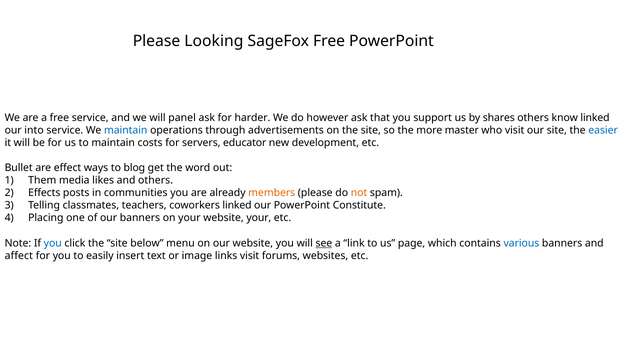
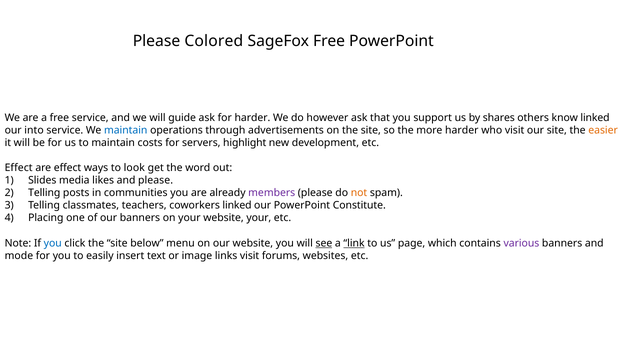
Looking: Looking -> Colored
panel: panel -> guide
more master: master -> harder
easier colour: blue -> orange
educator: educator -> highlight
Bullet at (19, 168): Bullet -> Effect
blog: blog -> look
Them: Them -> Slides
and others: others -> please
Effects at (44, 193): Effects -> Telling
members colour: orange -> purple
link underline: none -> present
various colour: blue -> purple
affect: affect -> mode
